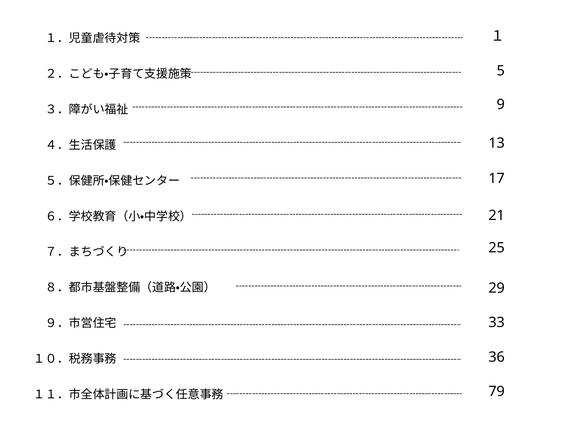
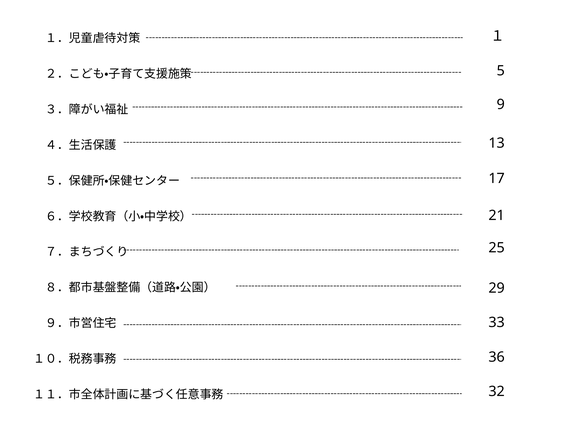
79: 79 -> 32
